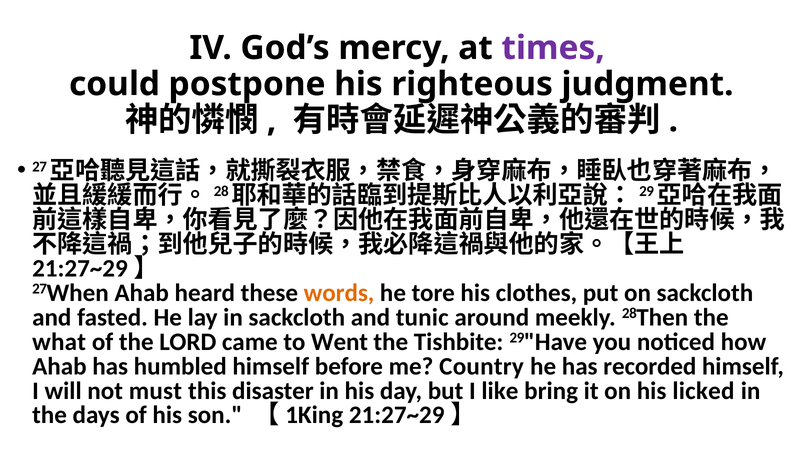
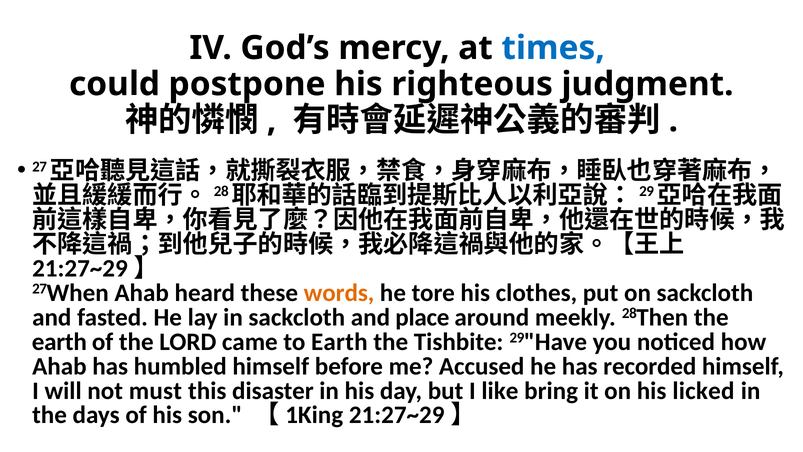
times colour: purple -> blue
tunic: tunic -> place
what at (59, 342): what -> earth
to Went: Went -> Earth
Country: Country -> Accused
